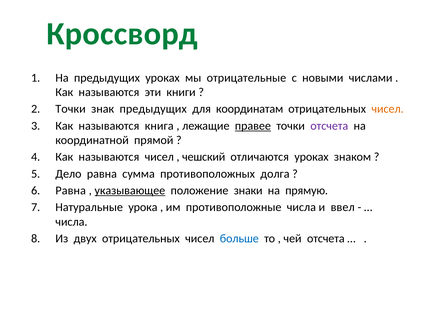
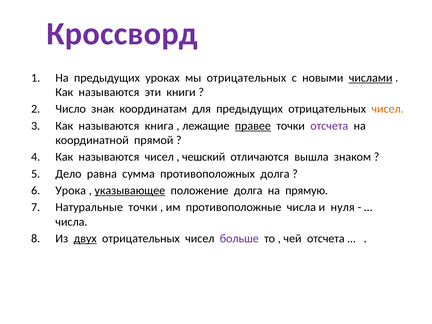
Кроссворд colour: green -> purple
мы отрицательные: отрицательные -> отрицательных
числами underline: none -> present
Точки at (71, 109): Точки -> Число
знак предыдущих: предыдущих -> координатам
для координатам: координатам -> предыдущих
отличаются уроках: уроках -> вышла
Равна at (71, 191): Равна -> Урока
положение знаки: знаки -> долга
Натуральные урока: урока -> точки
ввел: ввел -> нуля
двух underline: none -> present
больше colour: blue -> purple
